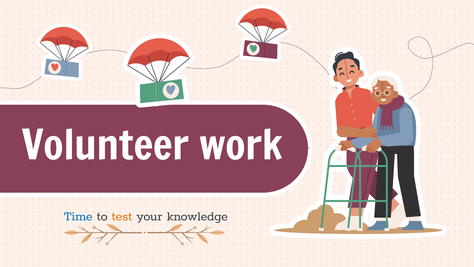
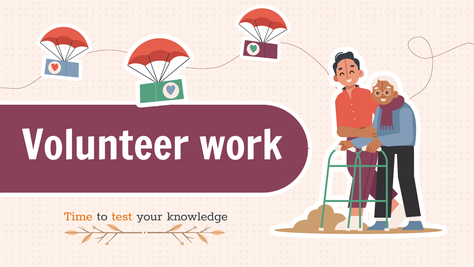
Time colour: blue -> orange
